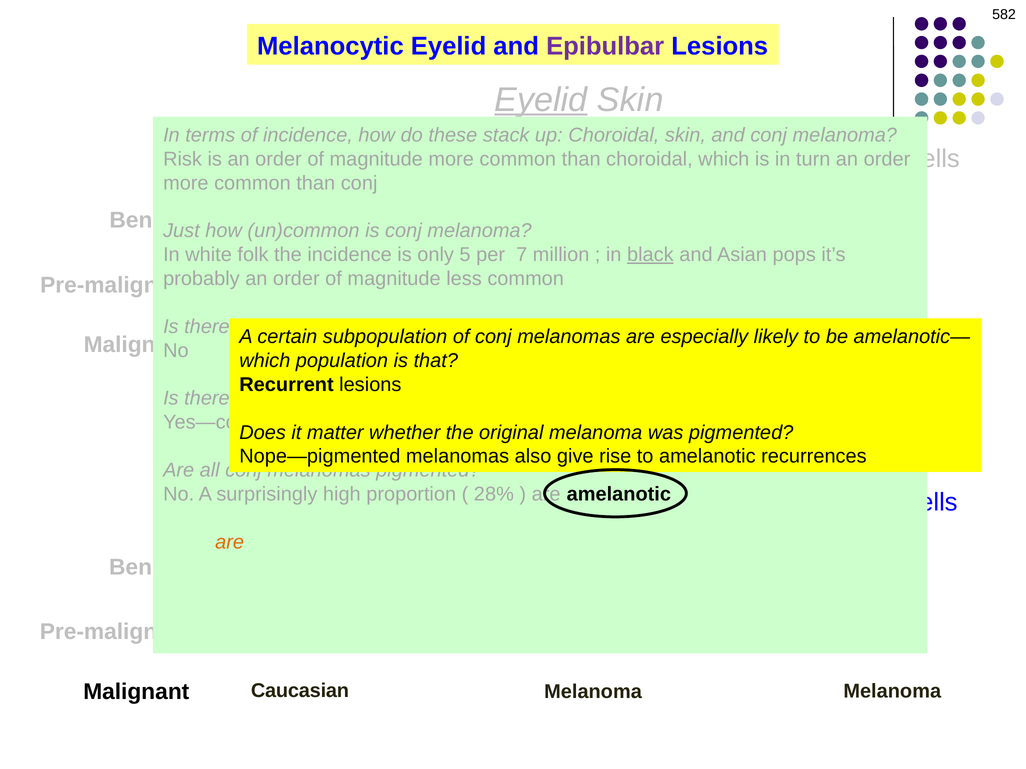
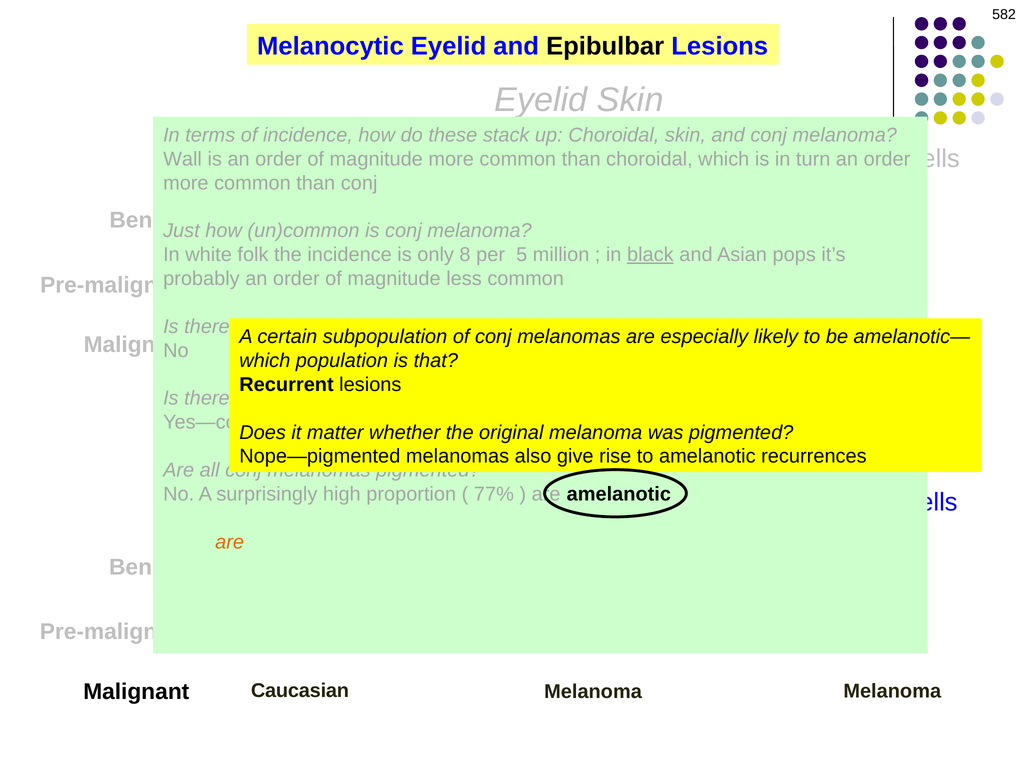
Epibulbar at (605, 46) colour: purple -> black
Eyelid at (541, 100) underline: present -> none
Risk: Risk -> Wall
5: 5 -> 8
7: 7 -> 5
28%: 28% -> 77%
